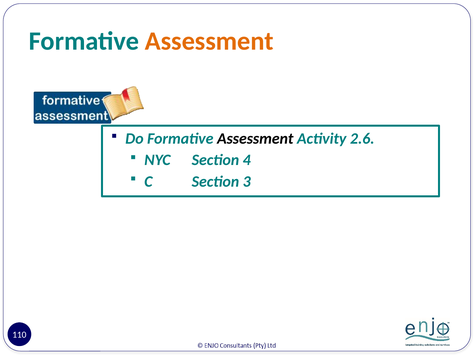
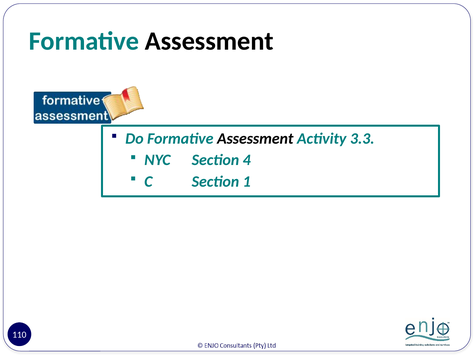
Assessment at (209, 41) colour: orange -> black
2.6: 2.6 -> 3.3
3: 3 -> 1
